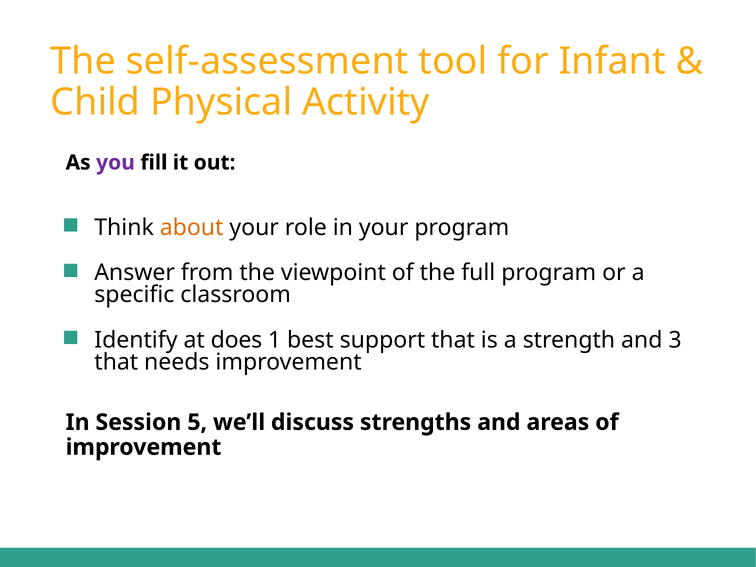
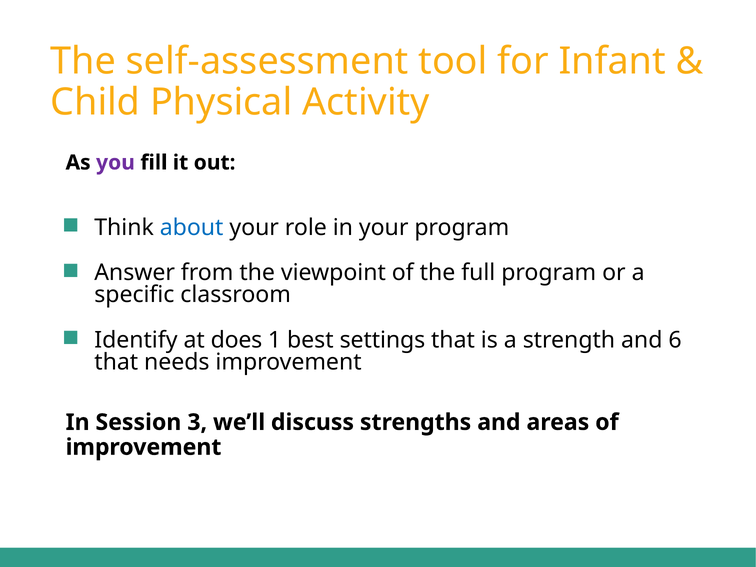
about colour: orange -> blue
support: support -> settings
3: 3 -> 6
5: 5 -> 3
